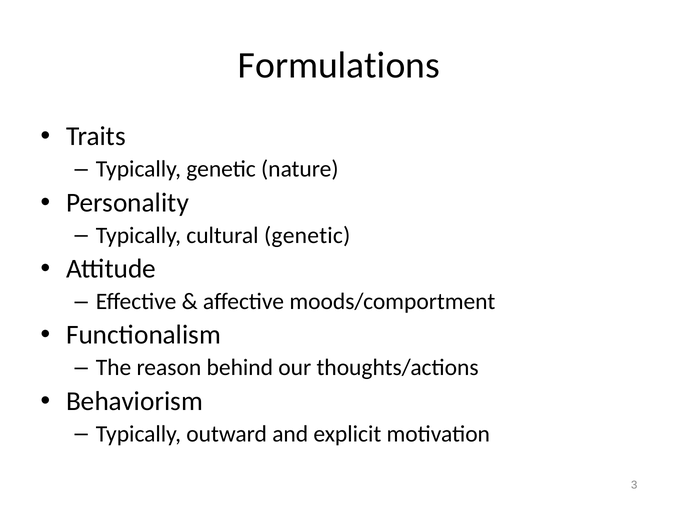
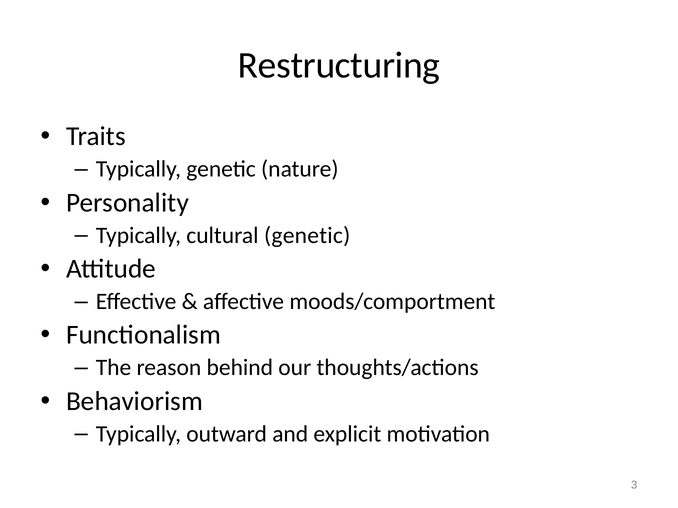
Formulations: Formulations -> Restructuring
